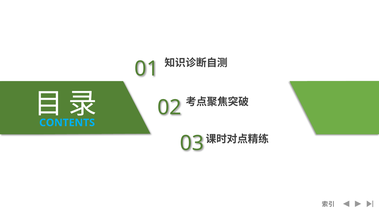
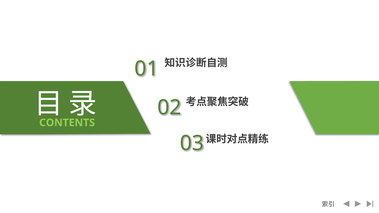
CONTENTS colour: light blue -> light green
